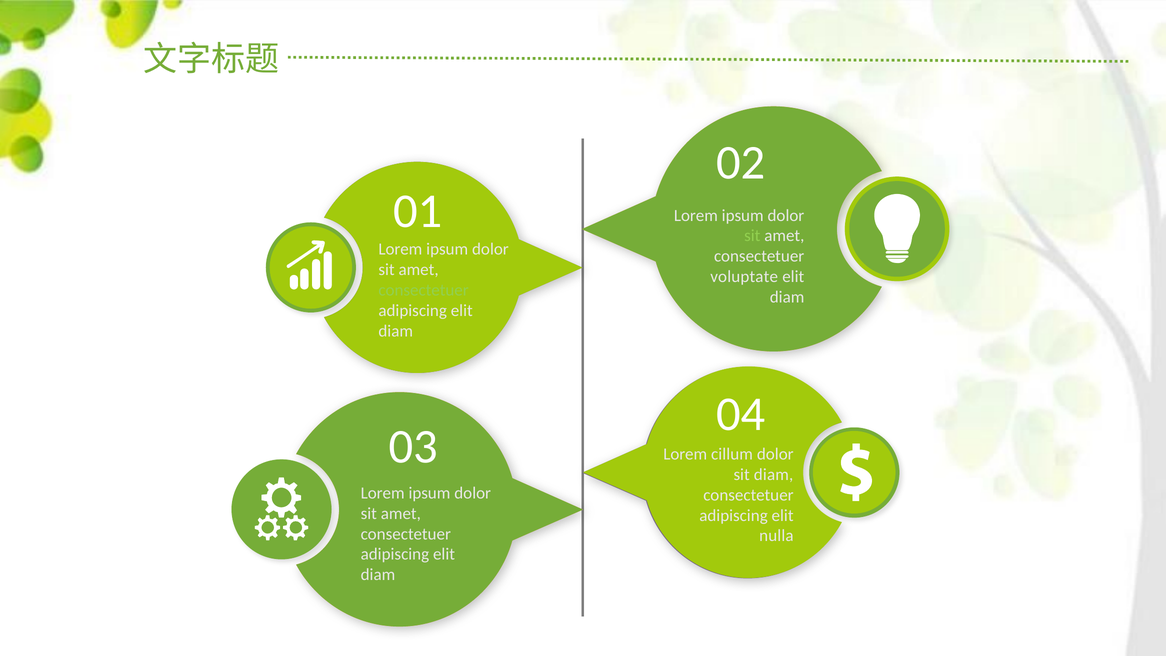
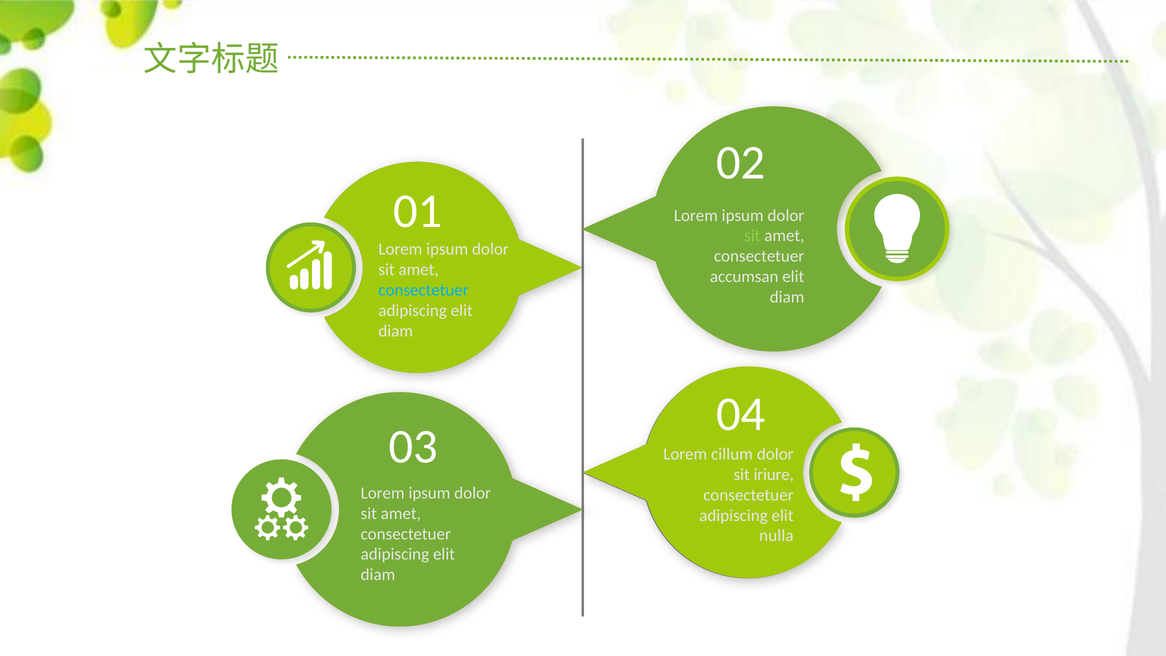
voluptate: voluptate -> accumsan
consectetuer at (424, 290) colour: light green -> light blue
sit diam: diam -> iriure
